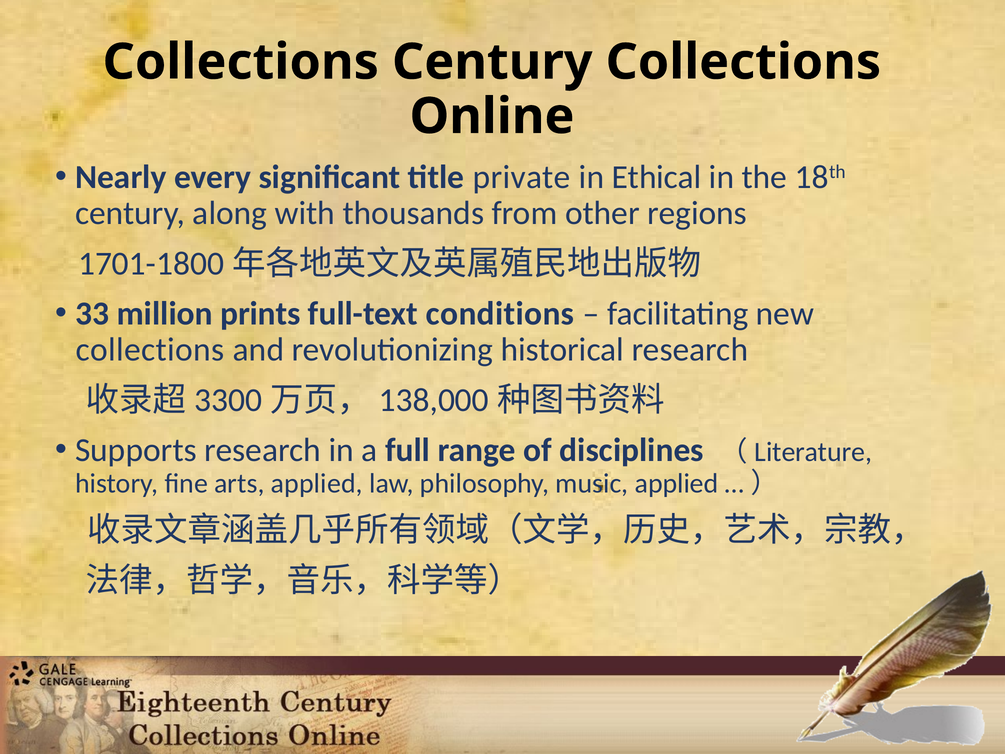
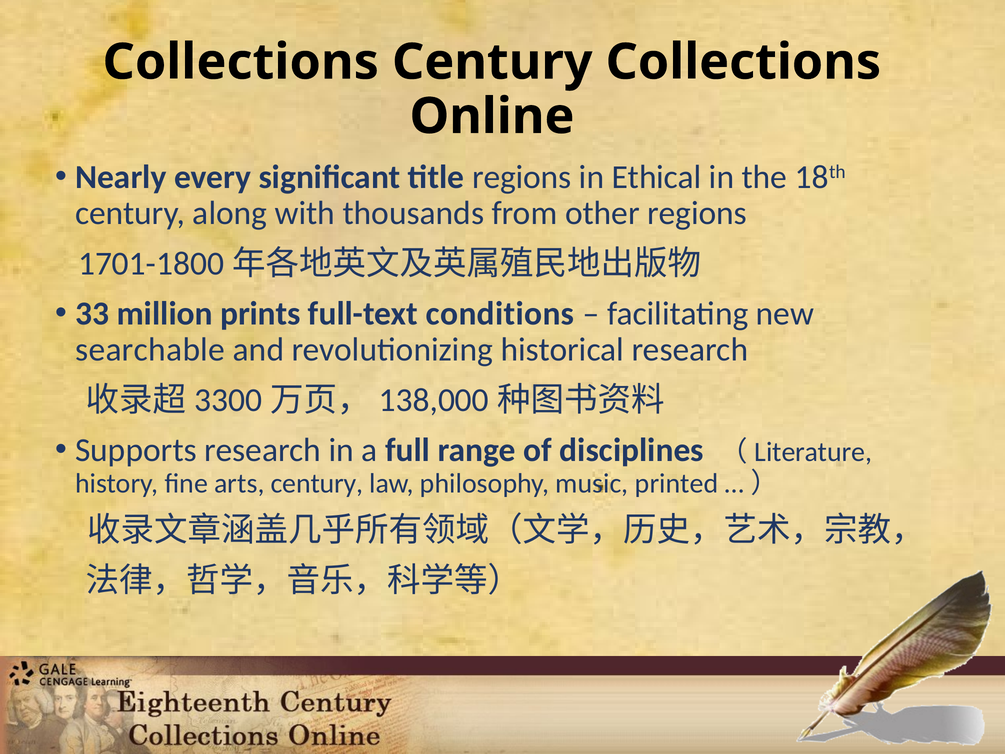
title private: private -> regions
collections at (150, 350): collections -> searchable
arts applied: applied -> century
music applied: applied -> printed
